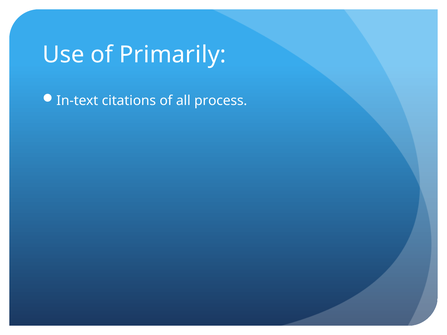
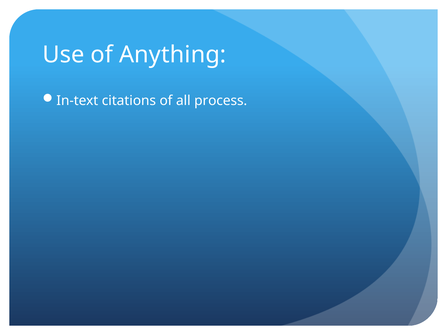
Primarily: Primarily -> Anything
